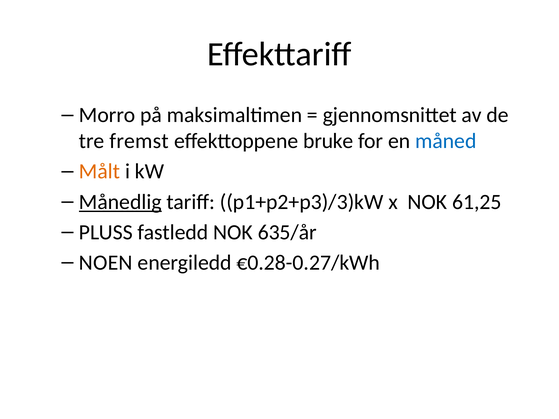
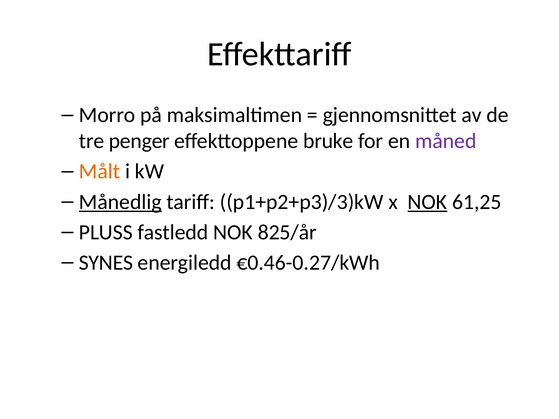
fremst: fremst -> penger
måned colour: blue -> purple
NOK at (427, 202) underline: none -> present
635/år: 635/år -> 825/år
NOEN: NOEN -> SYNES
€0.28-0.27/kWh: €0.28-0.27/kWh -> €0.46-0.27/kWh
